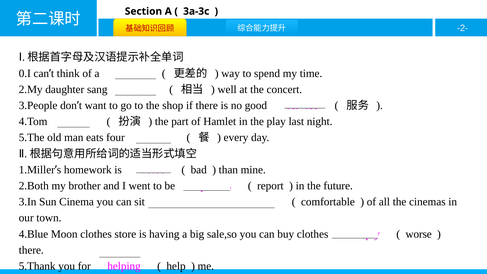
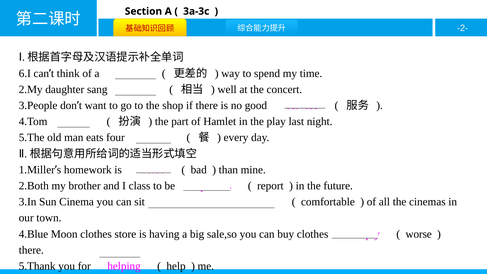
0.I: 0.I -> 6.I
went: went -> class
